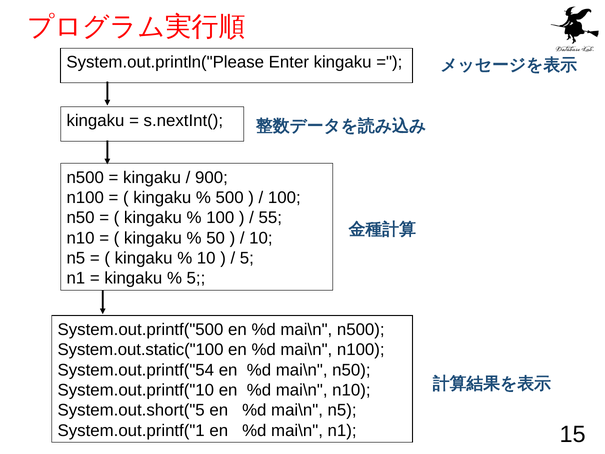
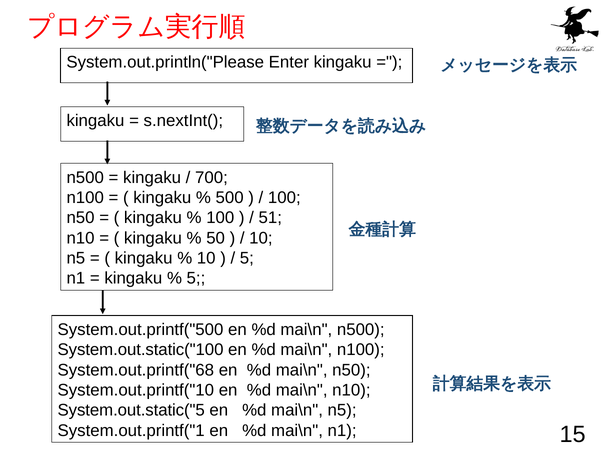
900: 900 -> 700
55: 55 -> 51
System.out.printf("54: System.out.printf("54 -> System.out.printf("68
System.out.short("5: System.out.short("5 -> System.out.static("5
